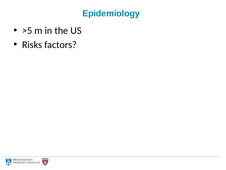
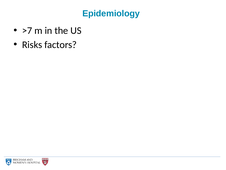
>5: >5 -> >7
